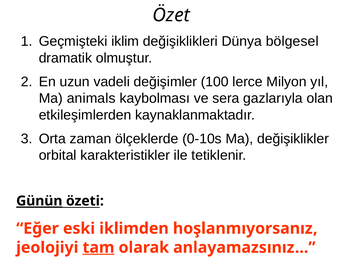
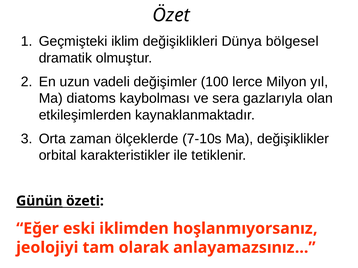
animals: animals -> diatoms
0-10s: 0-10s -> 7-10s
tam underline: present -> none
